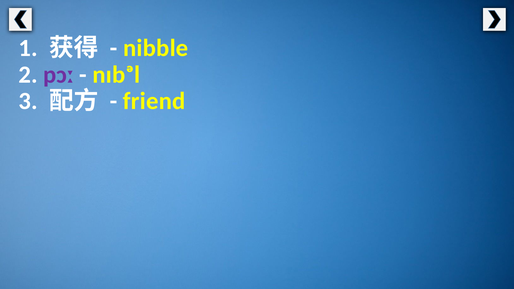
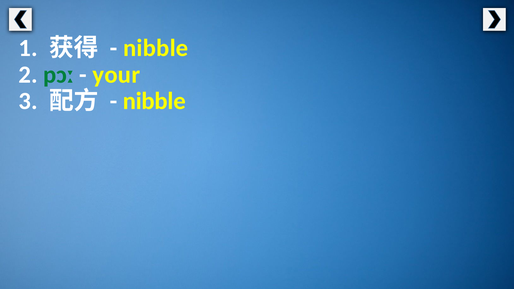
pɔː colour: purple -> green
nɪbᵊl: nɪbᵊl -> your
friend at (154, 101): friend -> nibble
